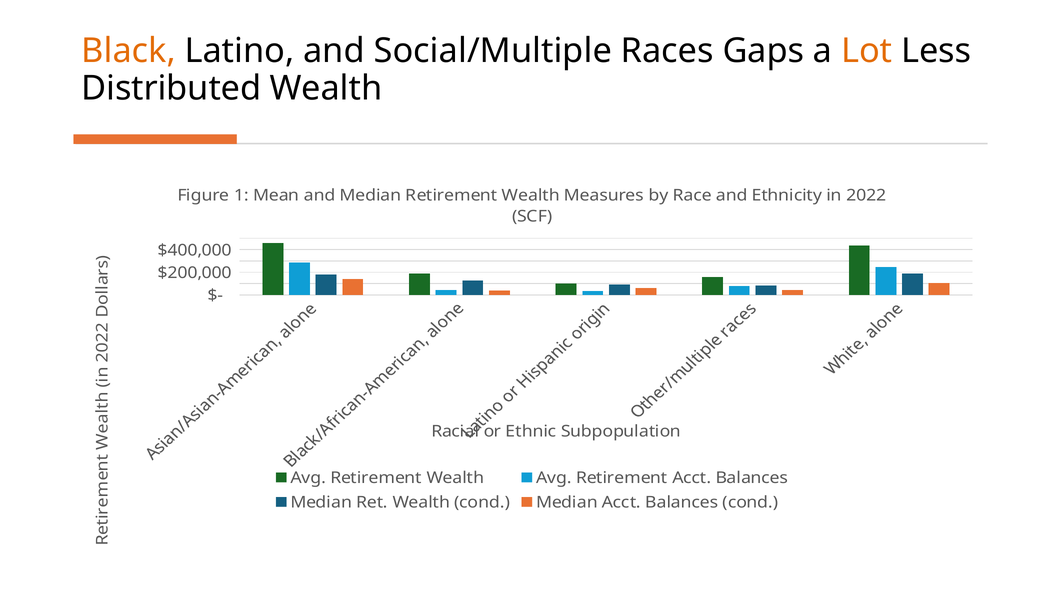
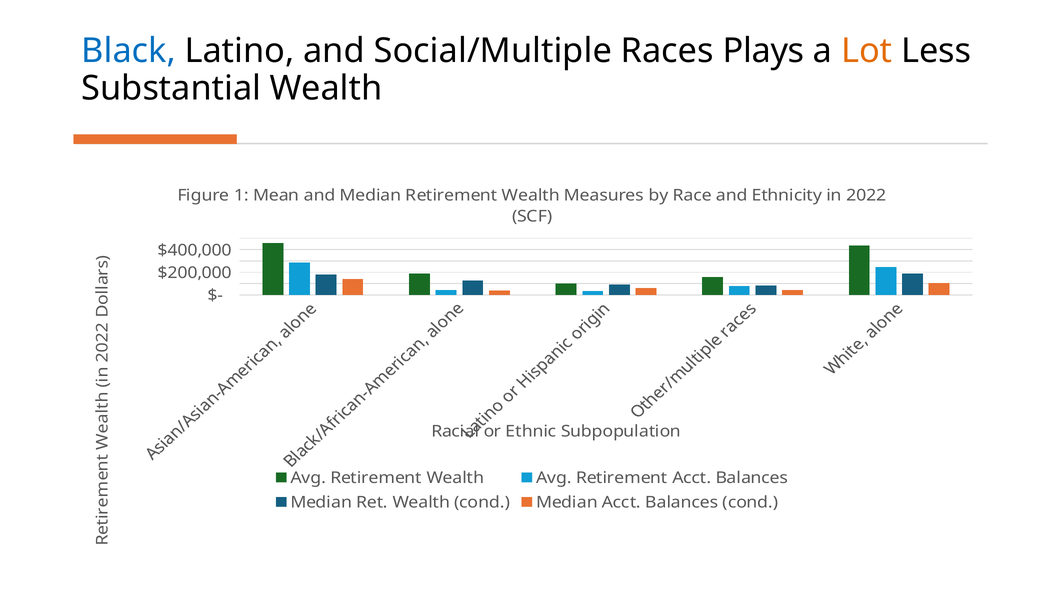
Black colour: orange -> blue
Gaps: Gaps -> Plays
Distributed: Distributed -> Substantial
